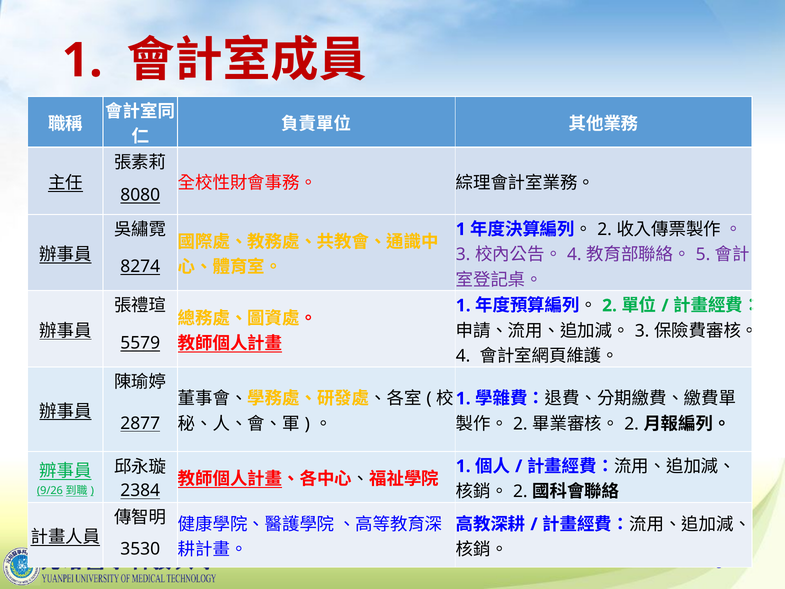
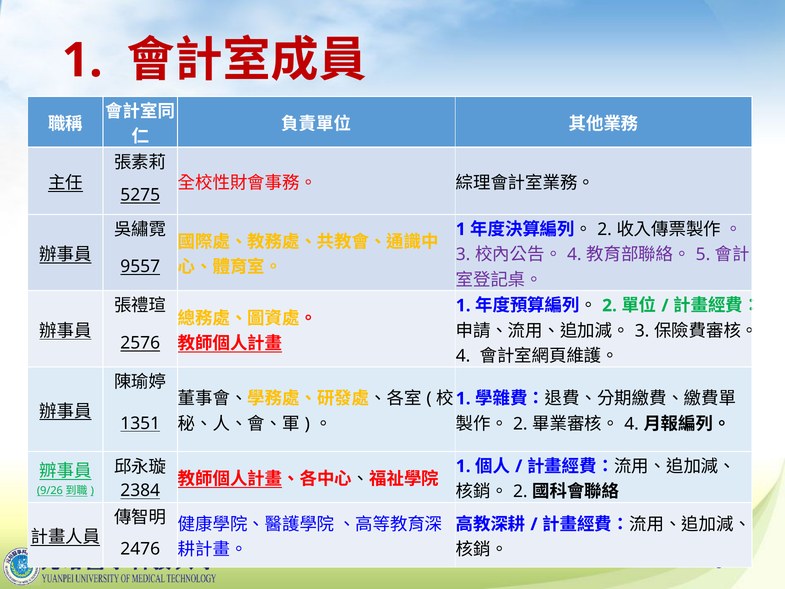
8080: 8080 -> 5275
8274: 8274 -> 9557
5579: 5579 -> 2576
2 at (632, 424): 2 -> 4
2877: 2877 -> 1351
3530: 3530 -> 2476
